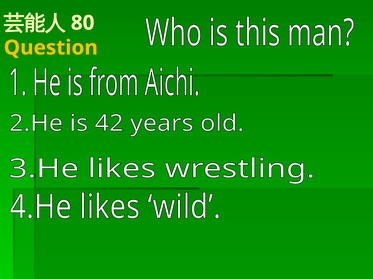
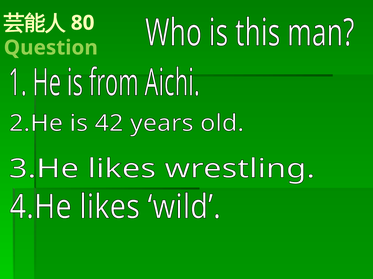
Question colour: yellow -> light green
